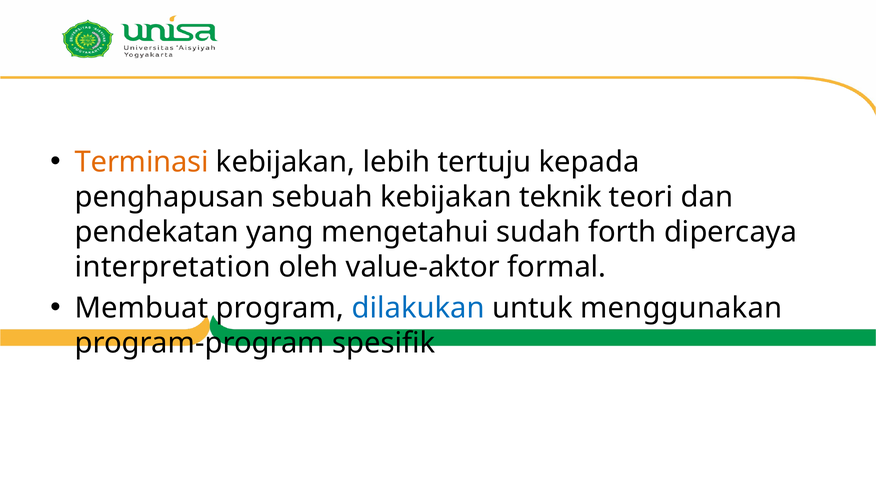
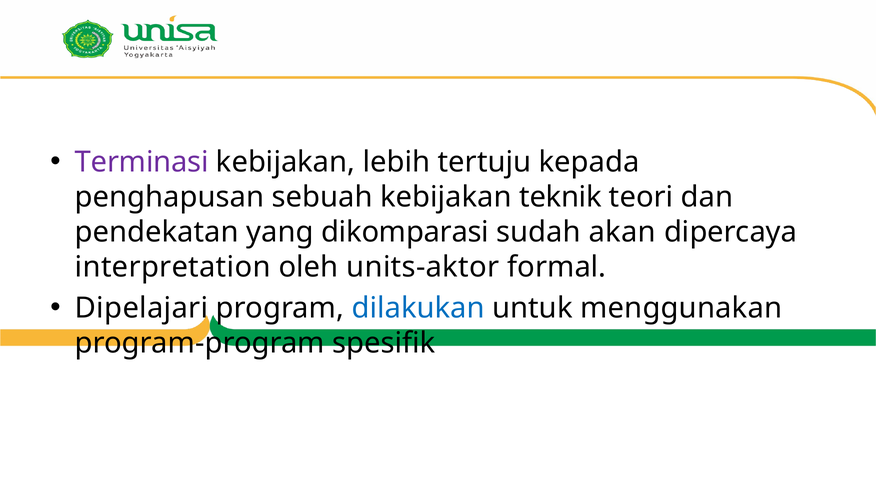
Terminasi colour: orange -> purple
mengetahui: mengetahui -> dikomparasi
forth: forth -> akan
value-aktor: value-aktor -> units-aktor
Membuat: Membuat -> Dipelajari
